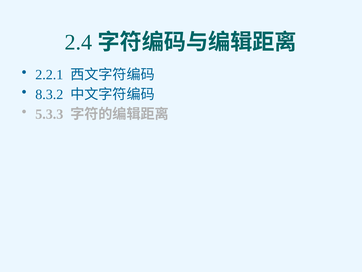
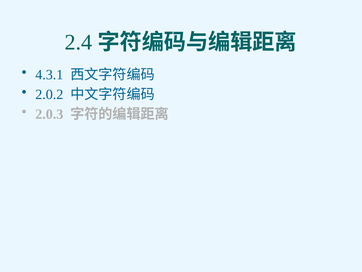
2.2.1: 2.2.1 -> 4.3.1
8.3.2: 8.3.2 -> 2.0.2
5.3.3: 5.3.3 -> 2.0.3
